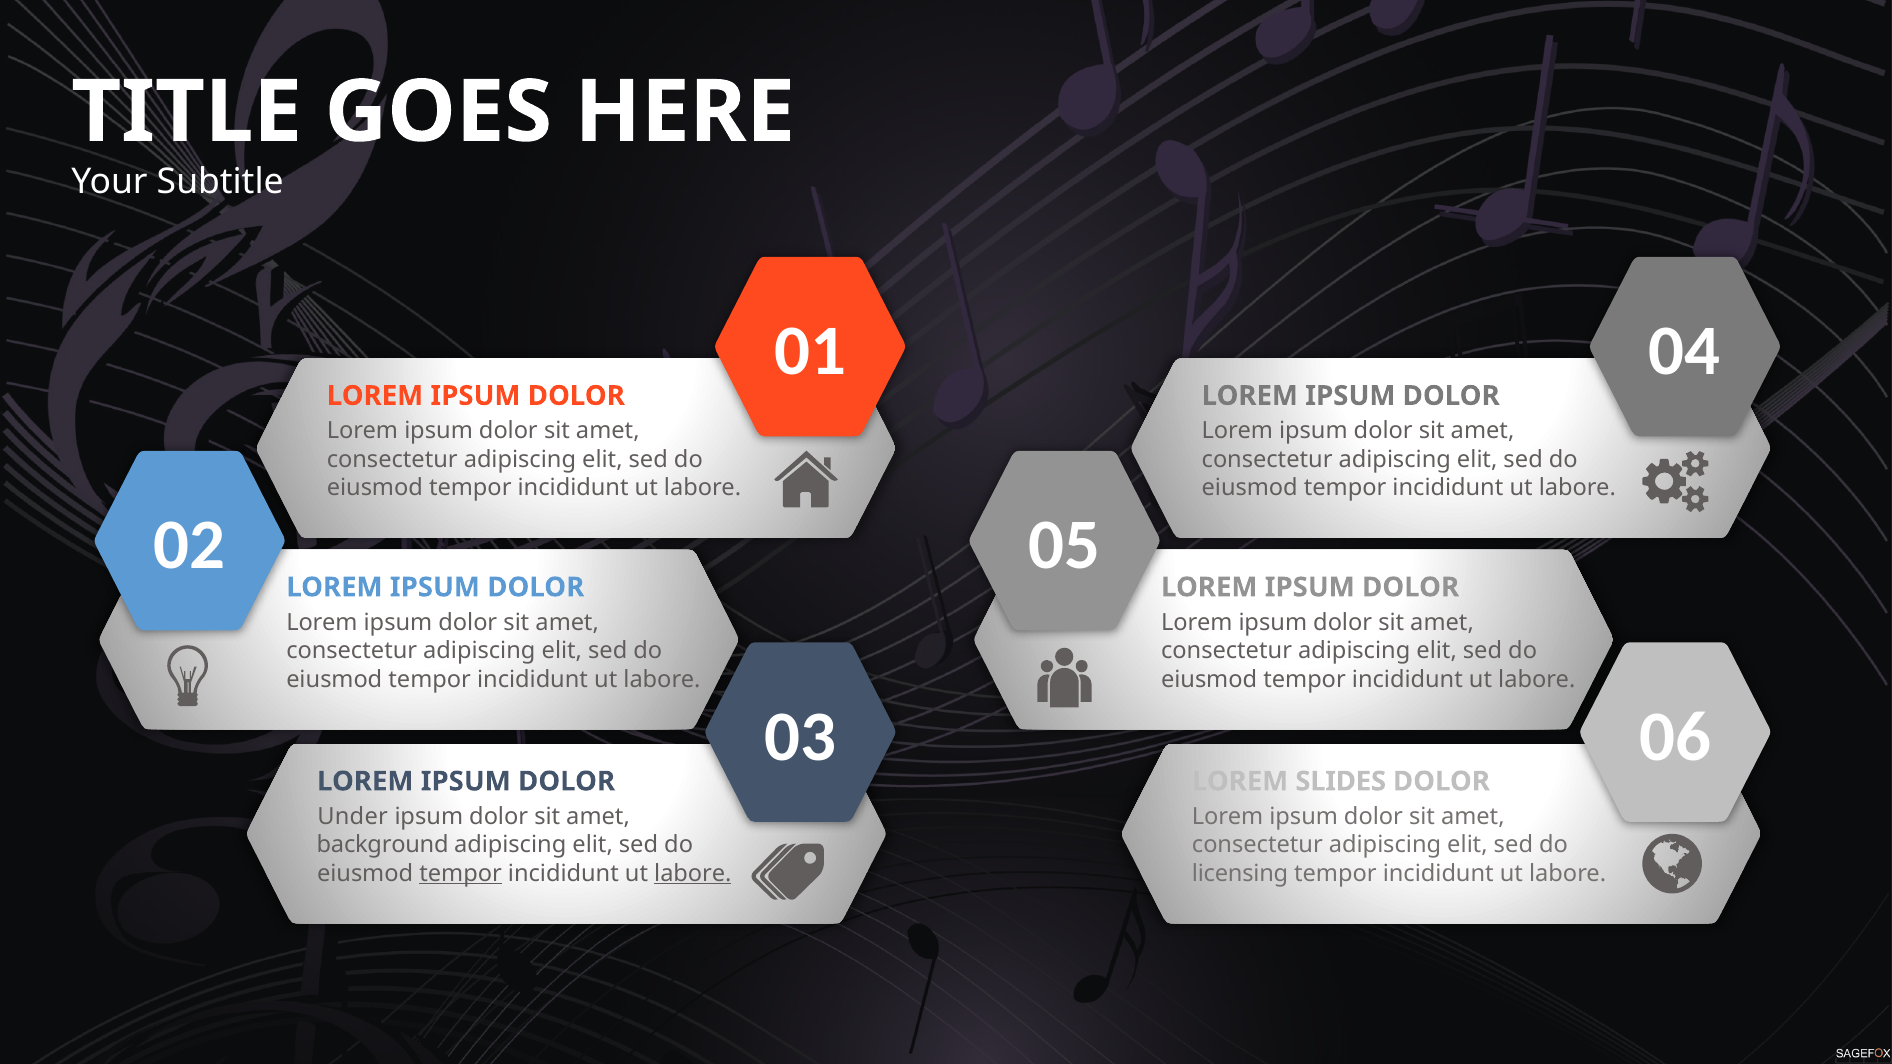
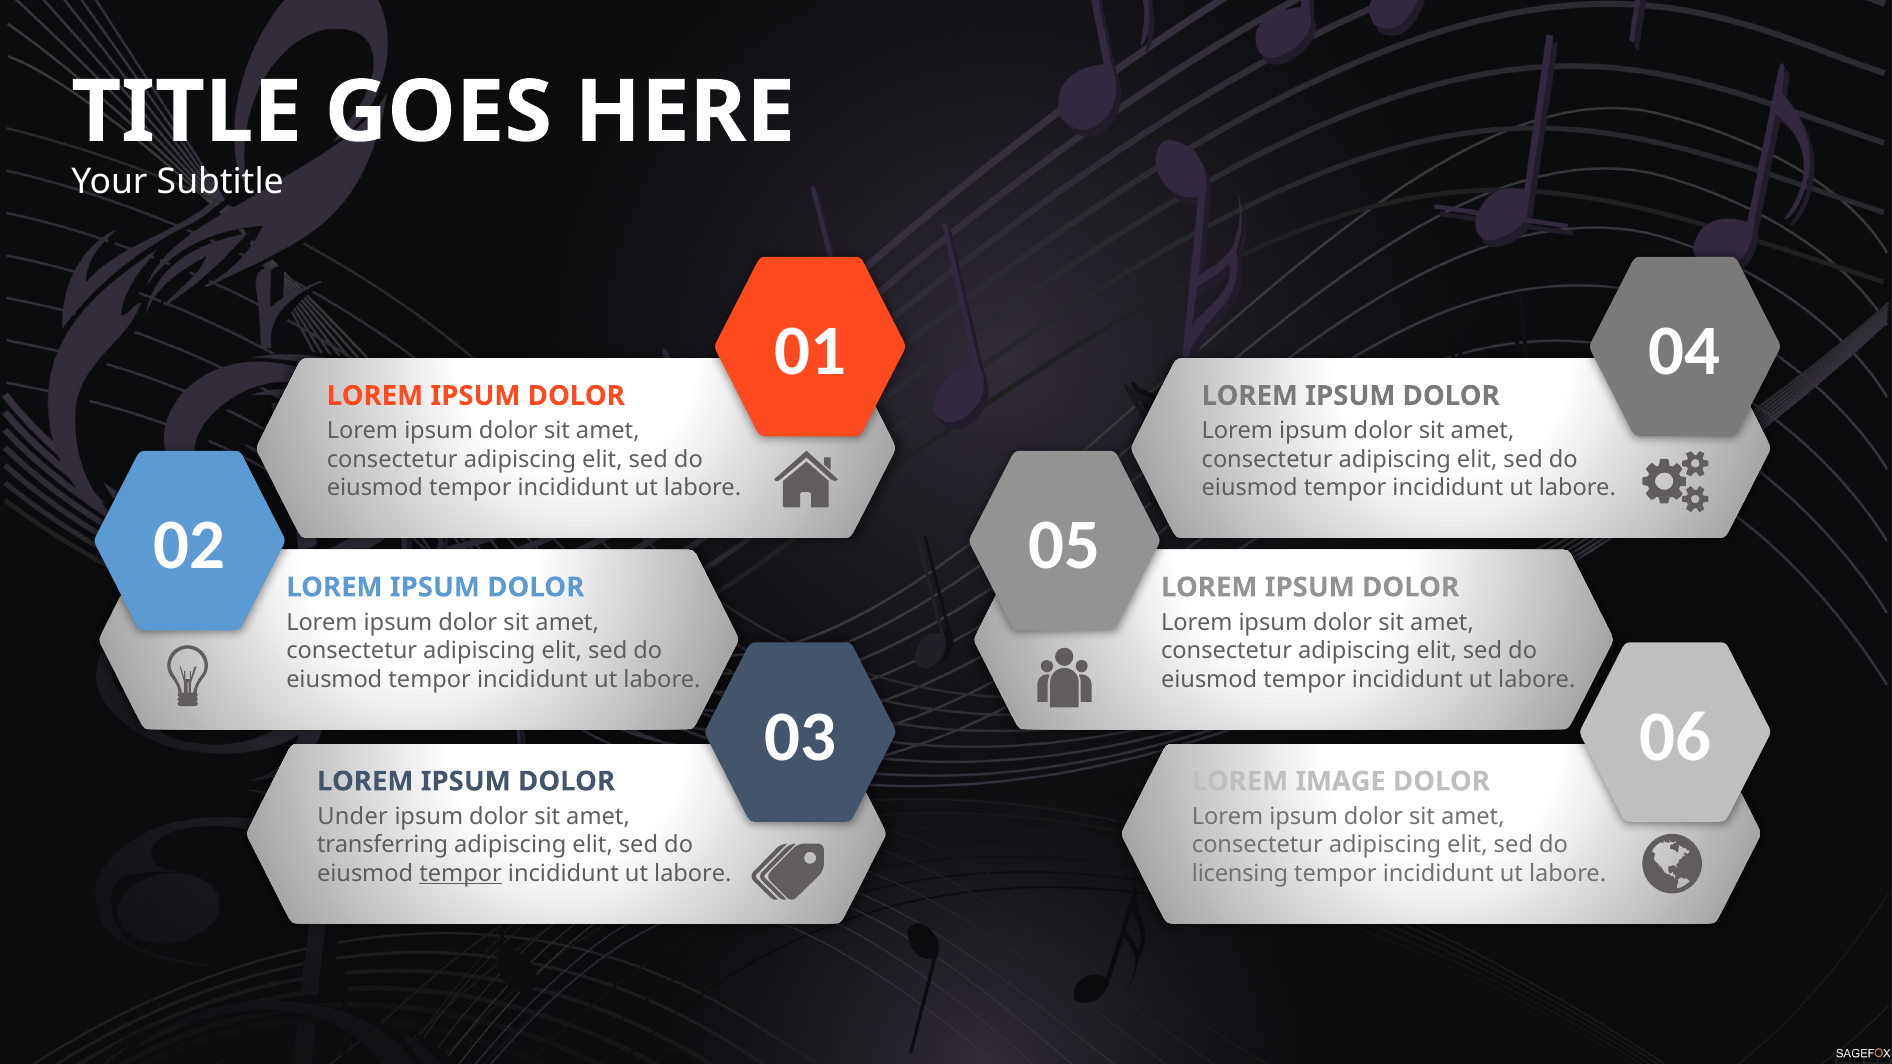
SLIDES: SLIDES -> IMAGE
background: background -> transferring
labore at (693, 874) underline: present -> none
